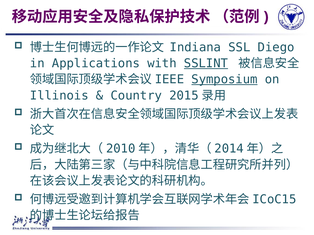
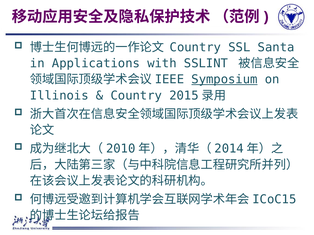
Indiana at (195, 47): Indiana -> Country
Diego: Diego -> Santa
SSLINT underline: present -> none
